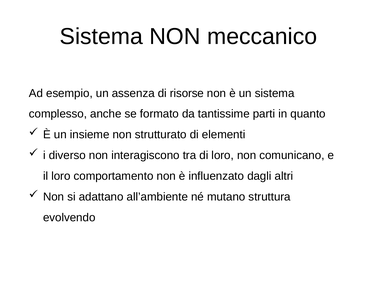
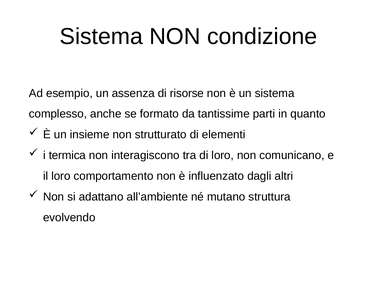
meccanico: meccanico -> condizione
diverso: diverso -> termica
